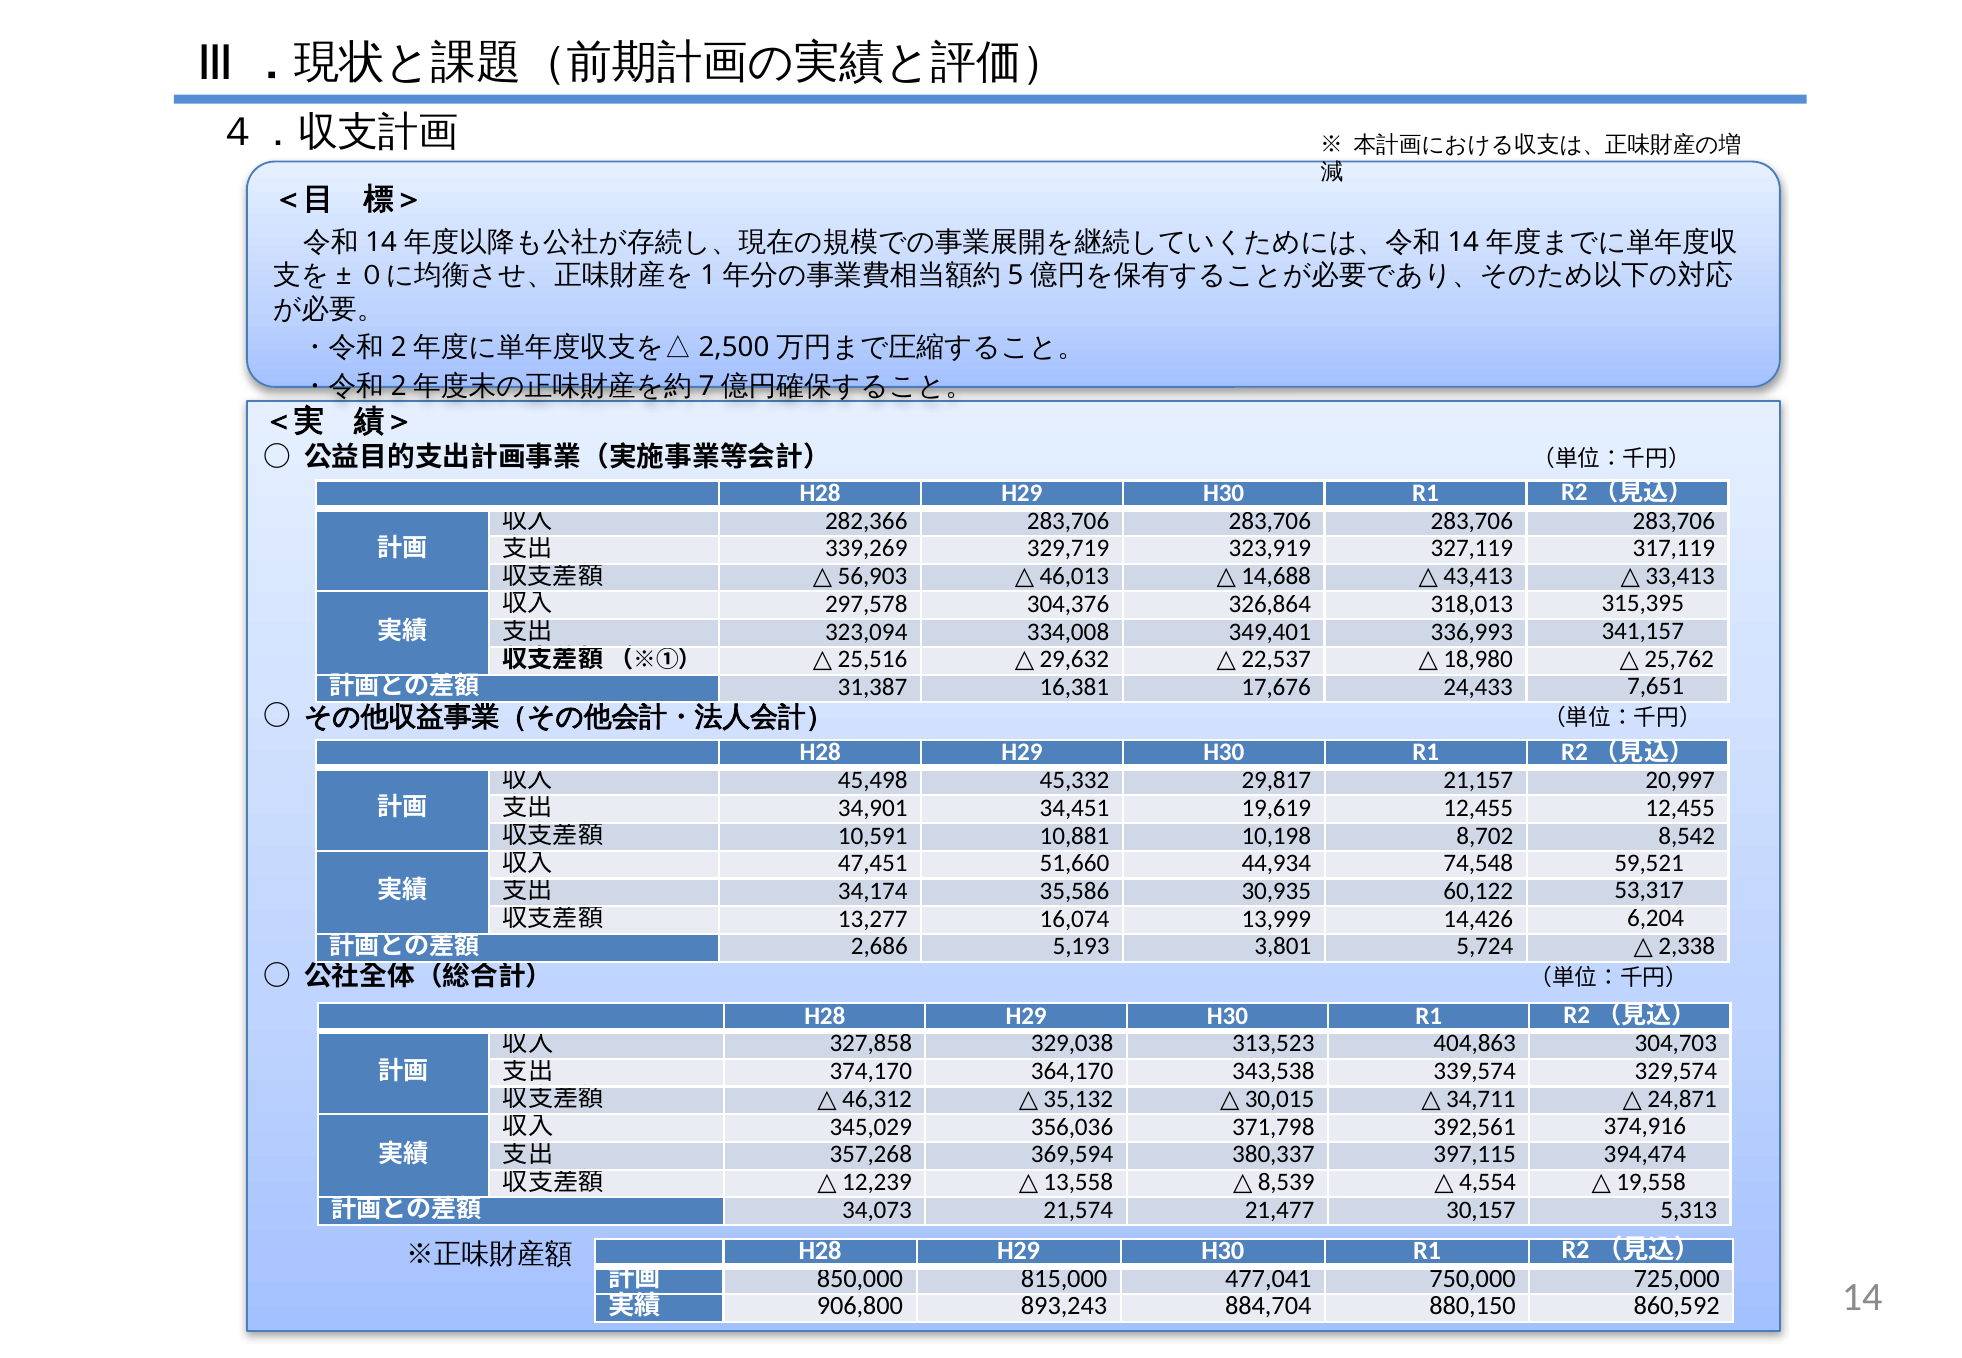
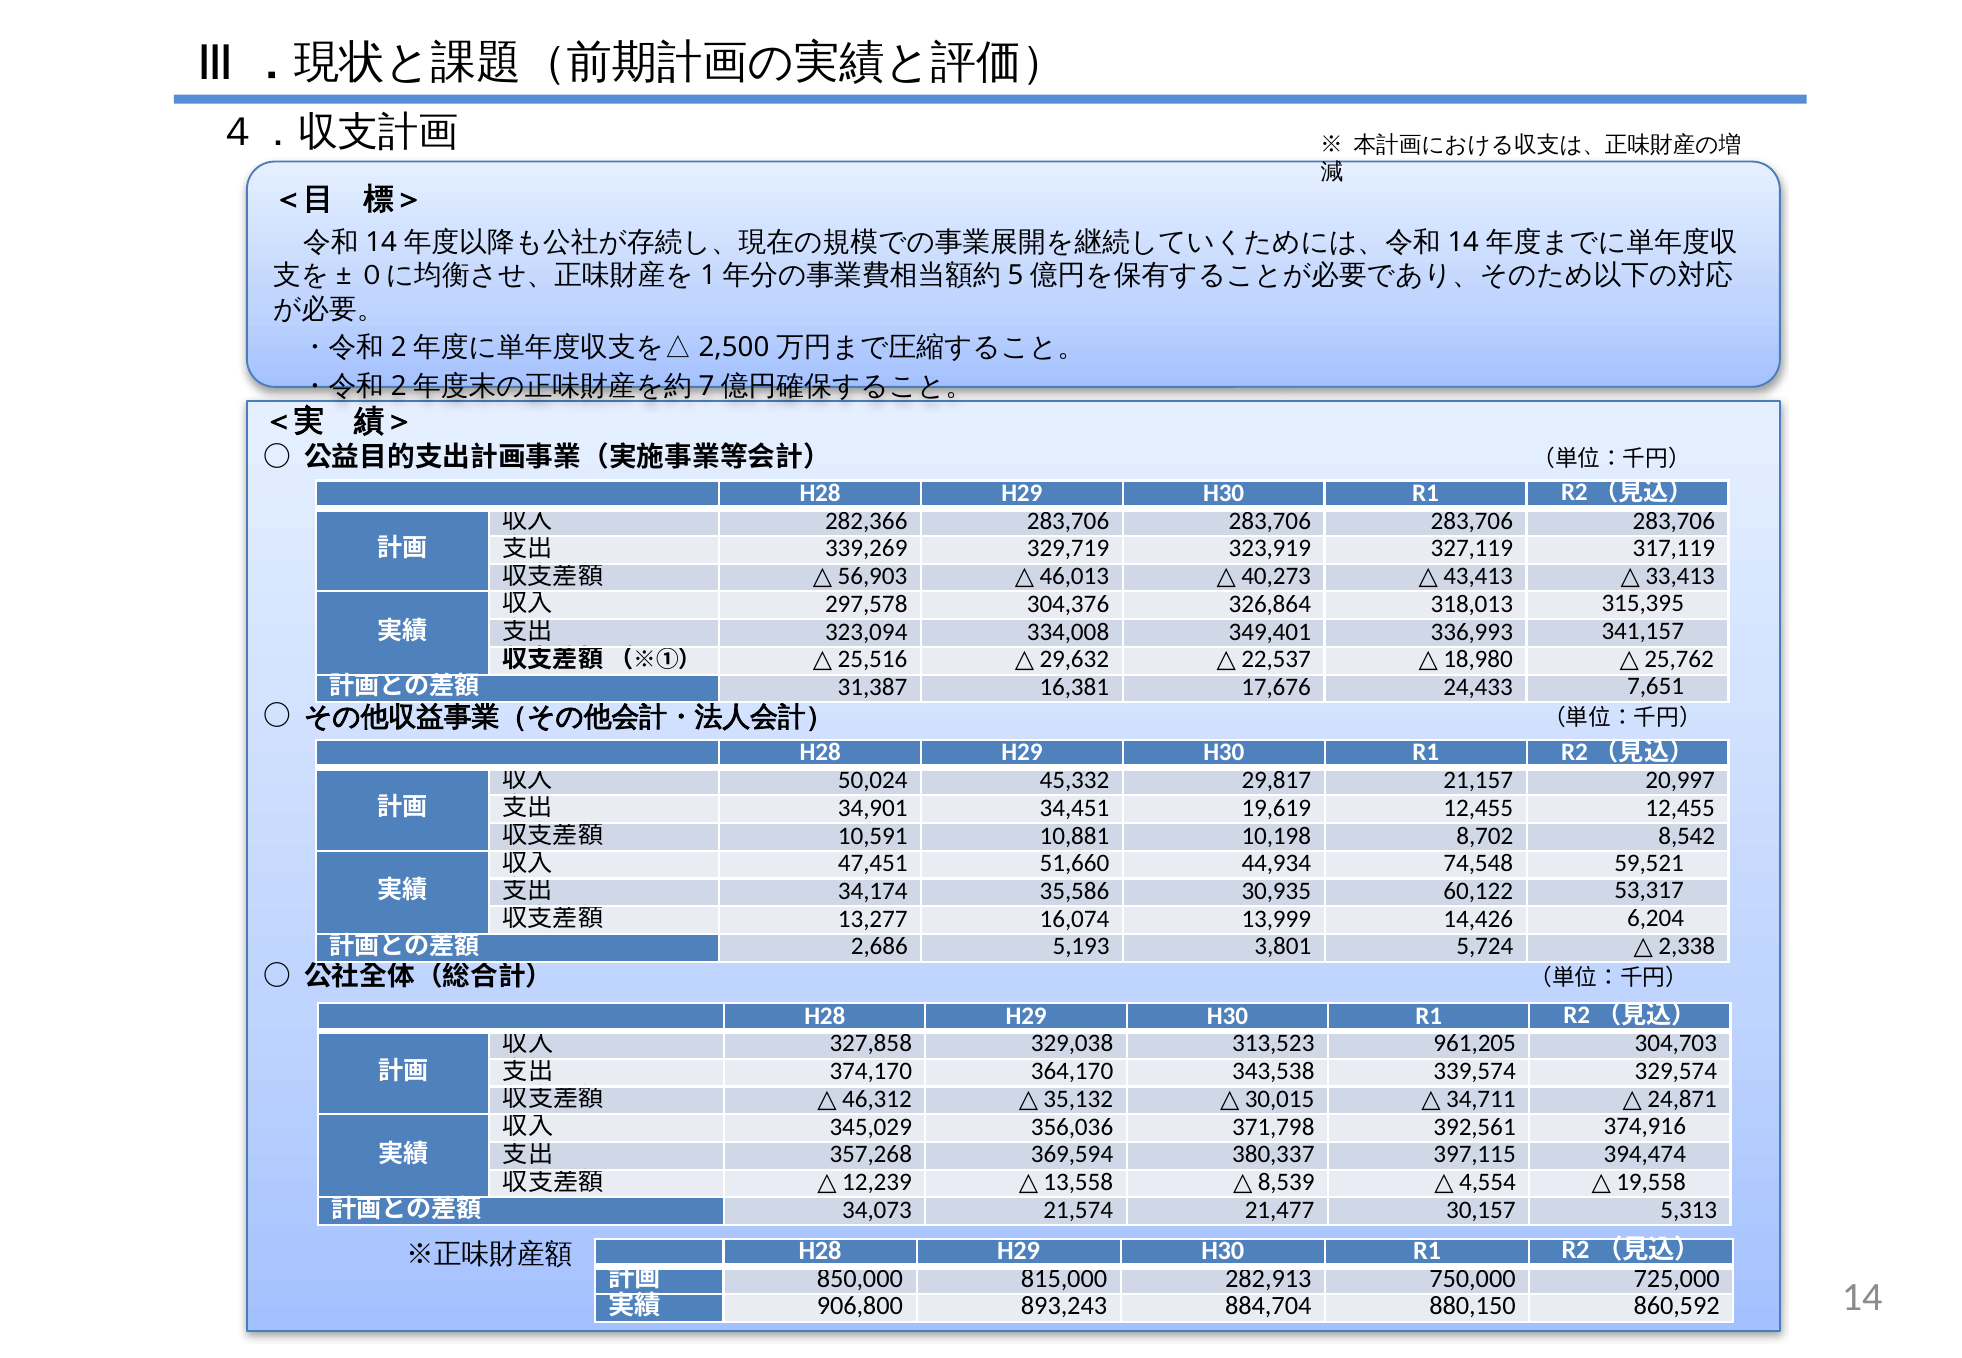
14,688: 14,688 -> 40,273
45,498: 45,498 -> 50,024
404,863: 404,863 -> 961,205
477,041: 477,041 -> 282,913
